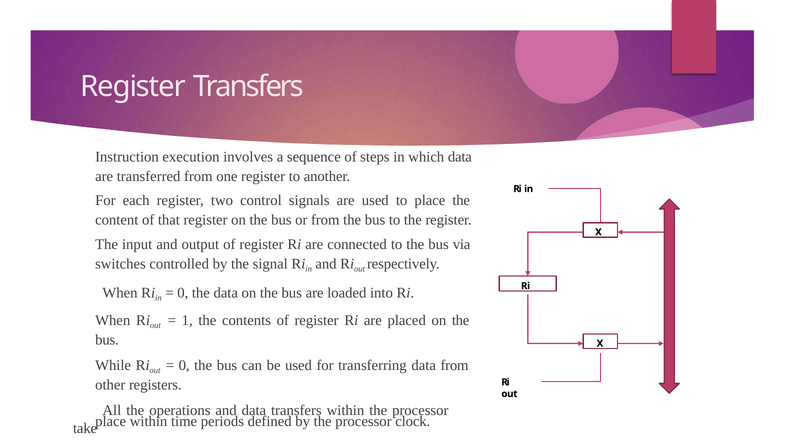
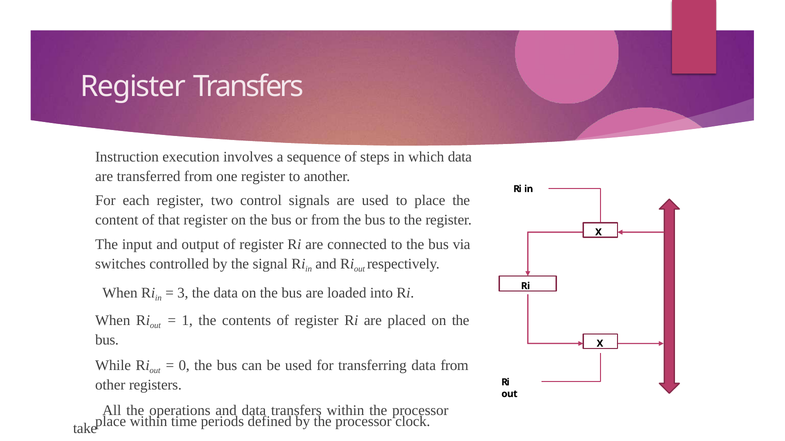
0 at (183, 293): 0 -> 3
